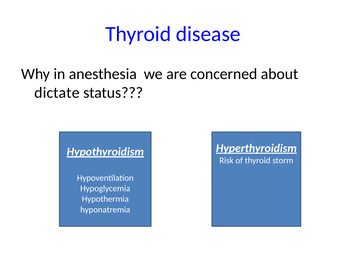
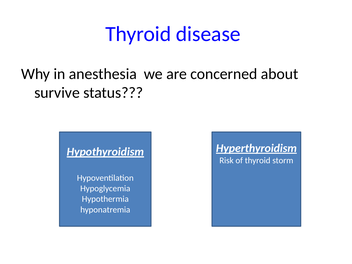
dictate: dictate -> survive
